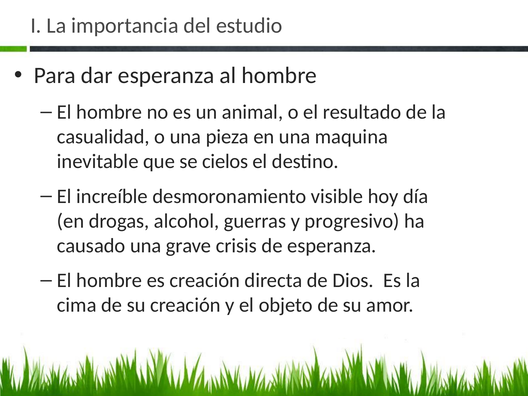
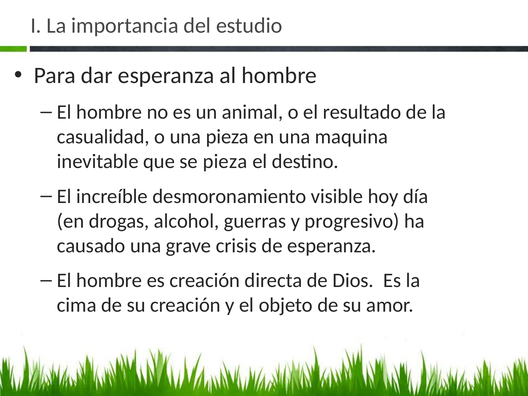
se cielos: cielos -> pieza
